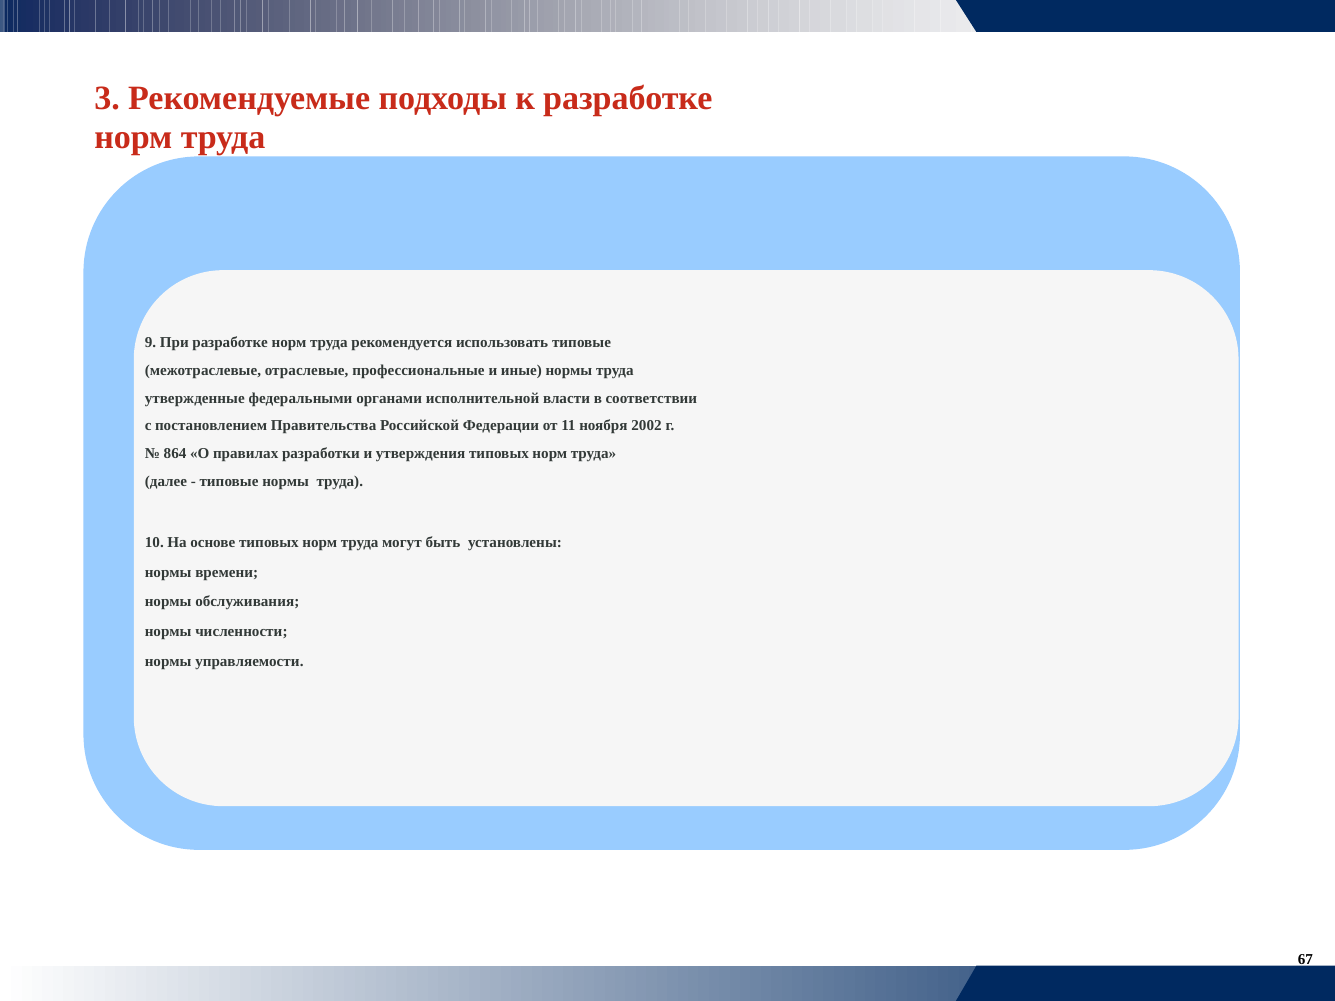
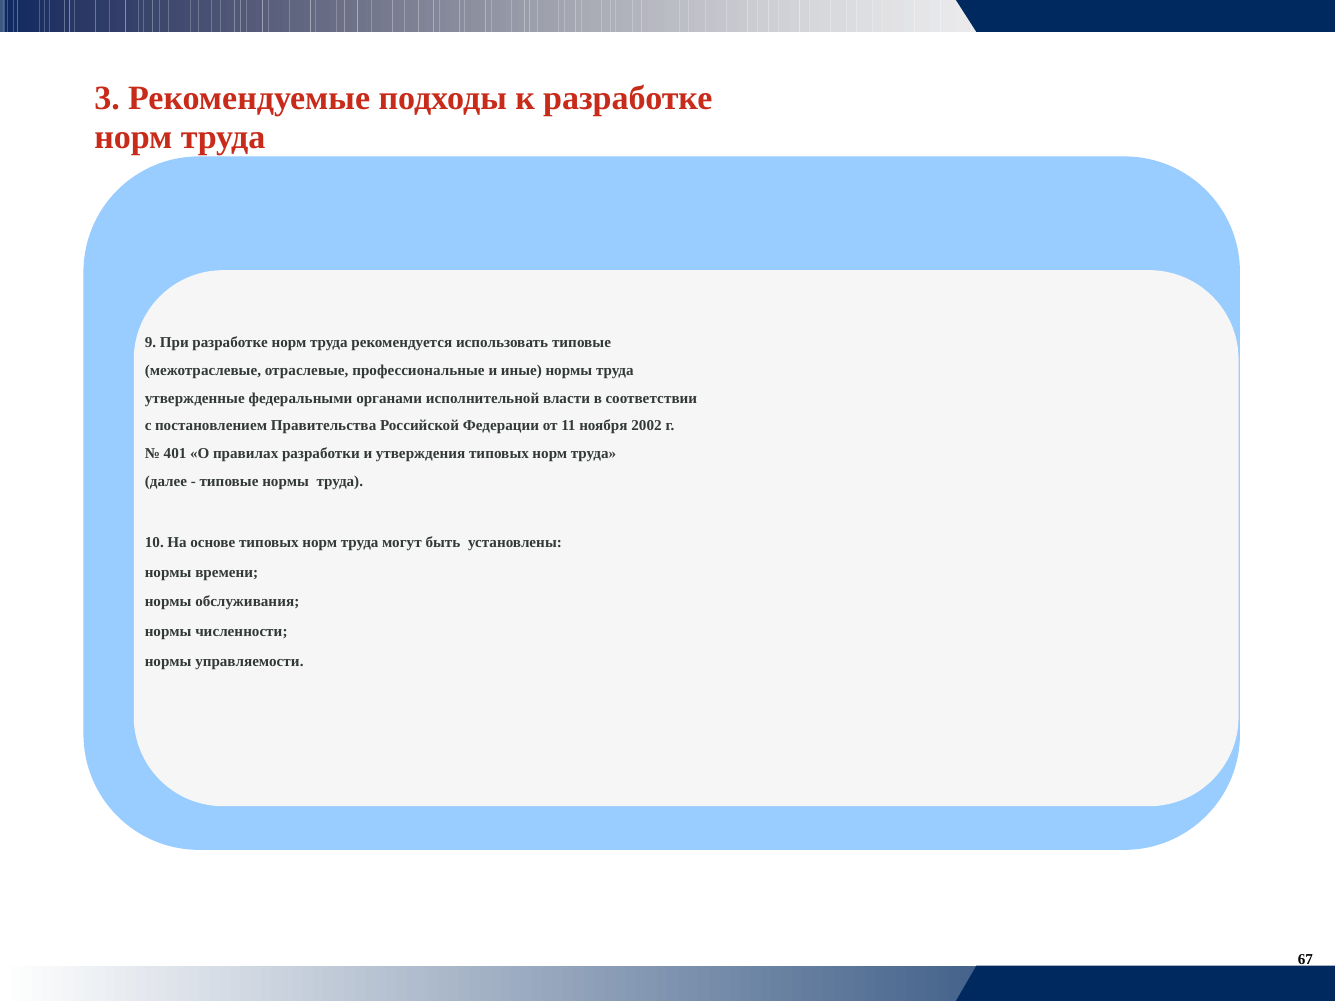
864: 864 -> 401
